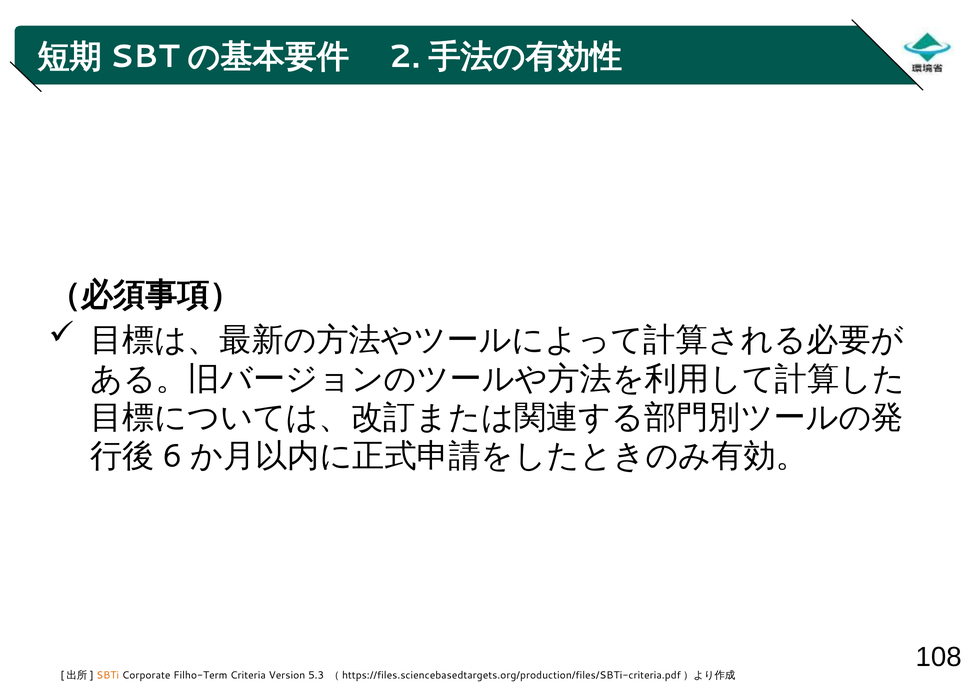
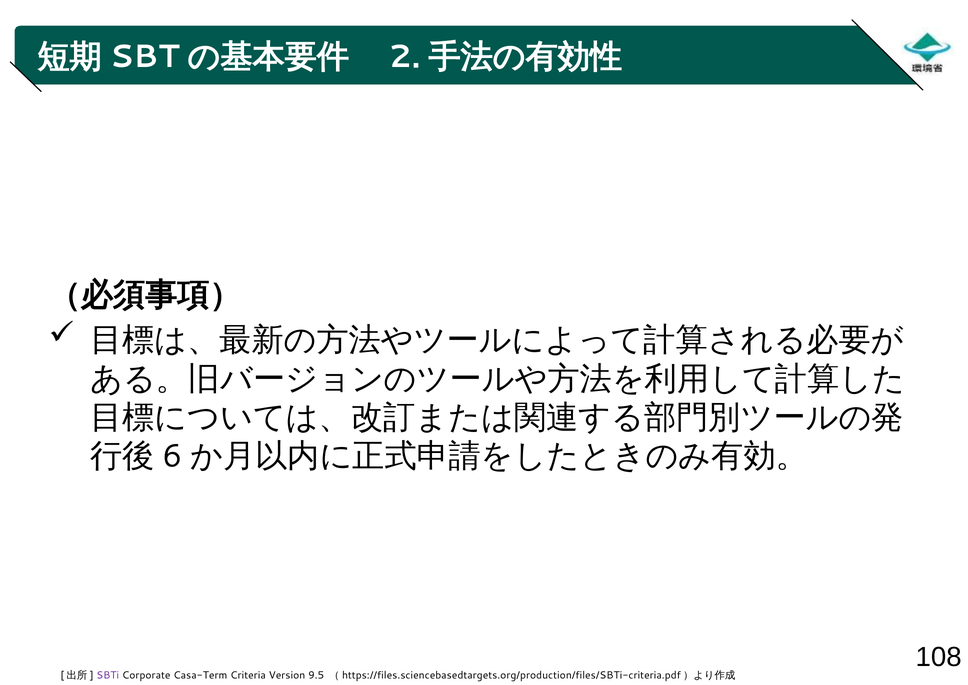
SBTi colour: orange -> purple
Filho-Term: Filho-Term -> Casa-Term
5.3: 5.3 -> 9.5
